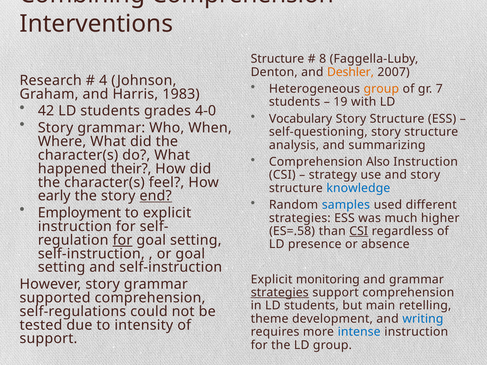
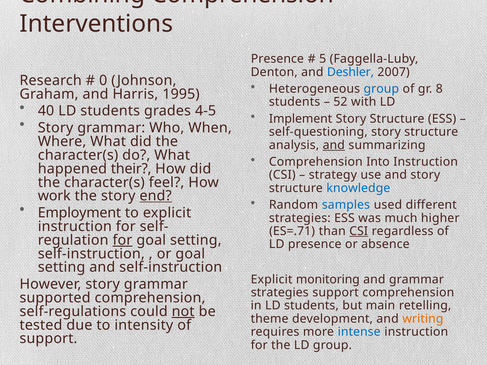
Structure at (277, 59): Structure -> Presence
8: 8 -> 5
Deshler colour: orange -> blue
4: 4 -> 0
group at (381, 89) colour: orange -> blue
7: 7 -> 8
1983: 1983 -> 1995
19: 19 -> 52
42: 42 -> 40
4-0: 4-0 -> 4-5
Vocabulary: Vocabulary -> Implement
and at (334, 145) underline: none -> present
Also: Also -> Into
early: early -> work
ES=.58: ES=.58 -> ES=.71
strategies at (280, 293) underline: present -> none
not underline: none -> present
writing colour: blue -> orange
